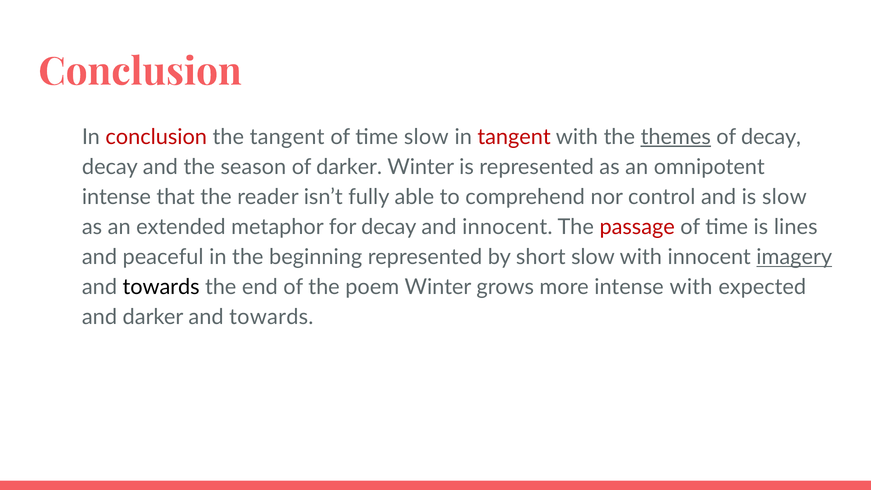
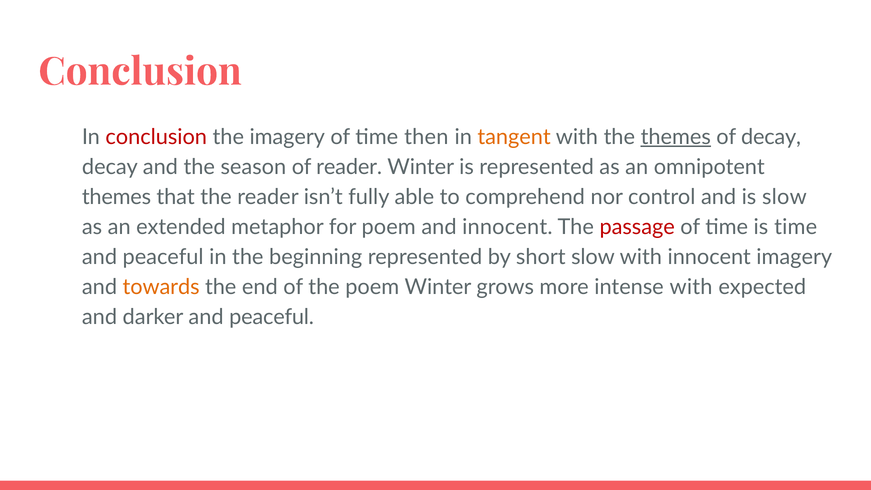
the tangent: tangent -> imagery
time slow: slow -> then
tangent at (514, 137) colour: red -> orange
of darker: darker -> reader
intense at (116, 197): intense -> themes
for decay: decay -> poem
is lines: lines -> time
imagery at (794, 257) underline: present -> none
towards at (161, 287) colour: black -> orange
darker and towards: towards -> peaceful
